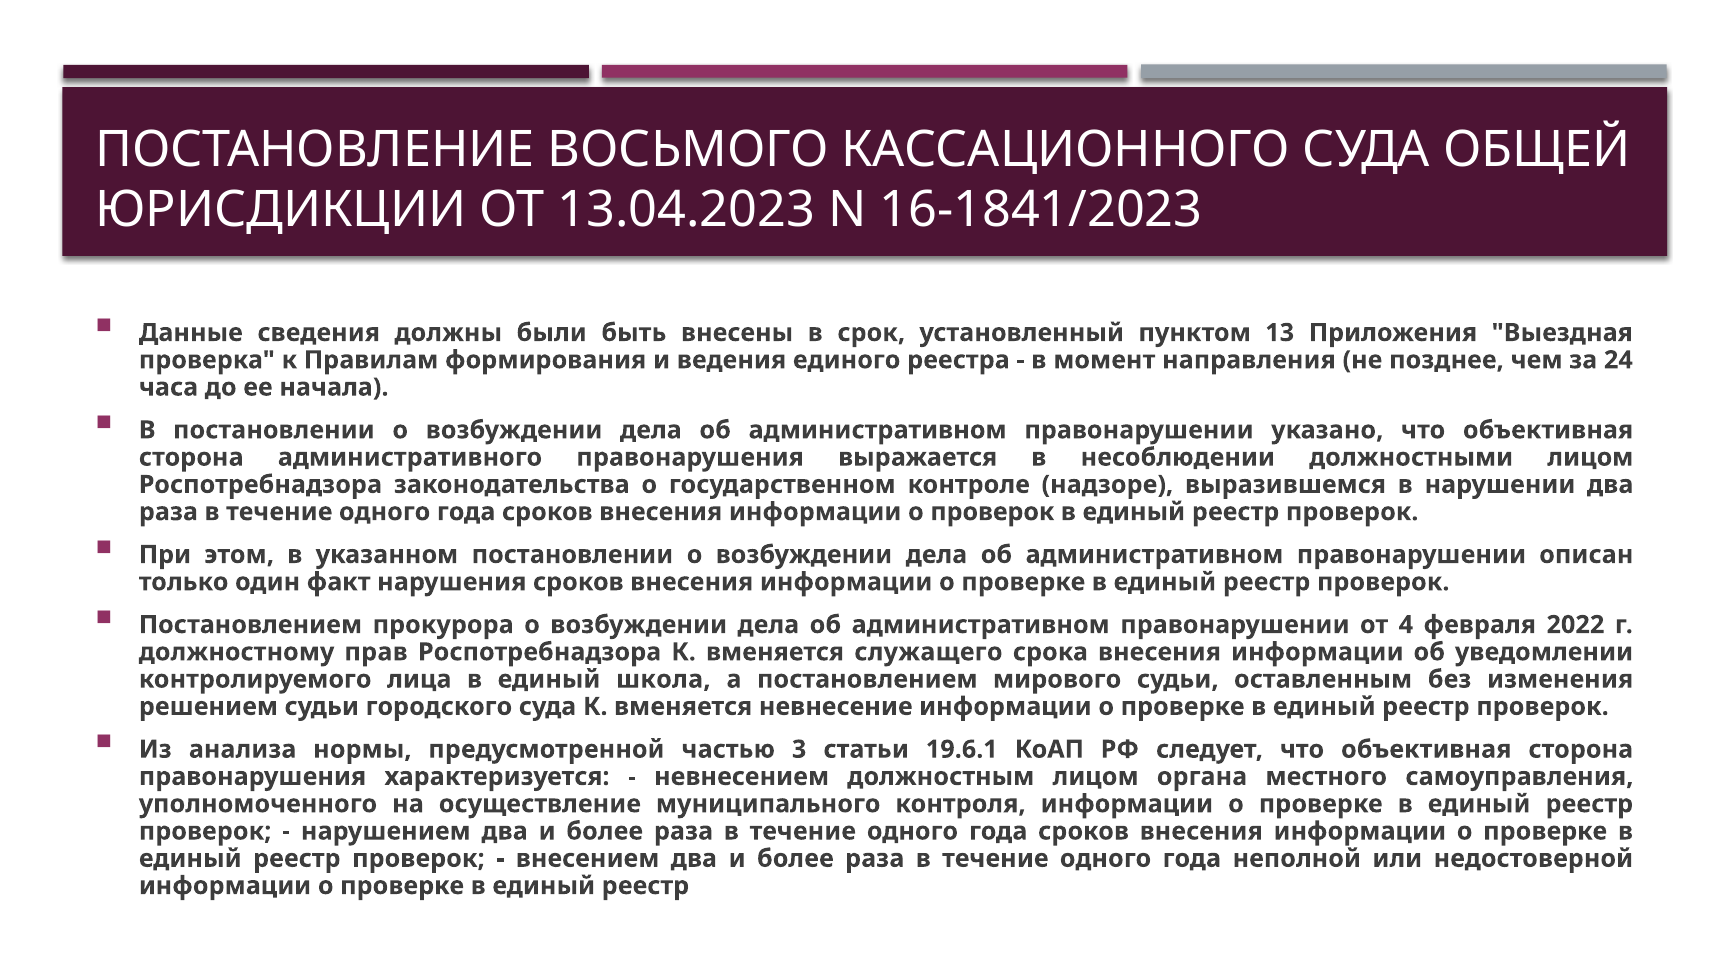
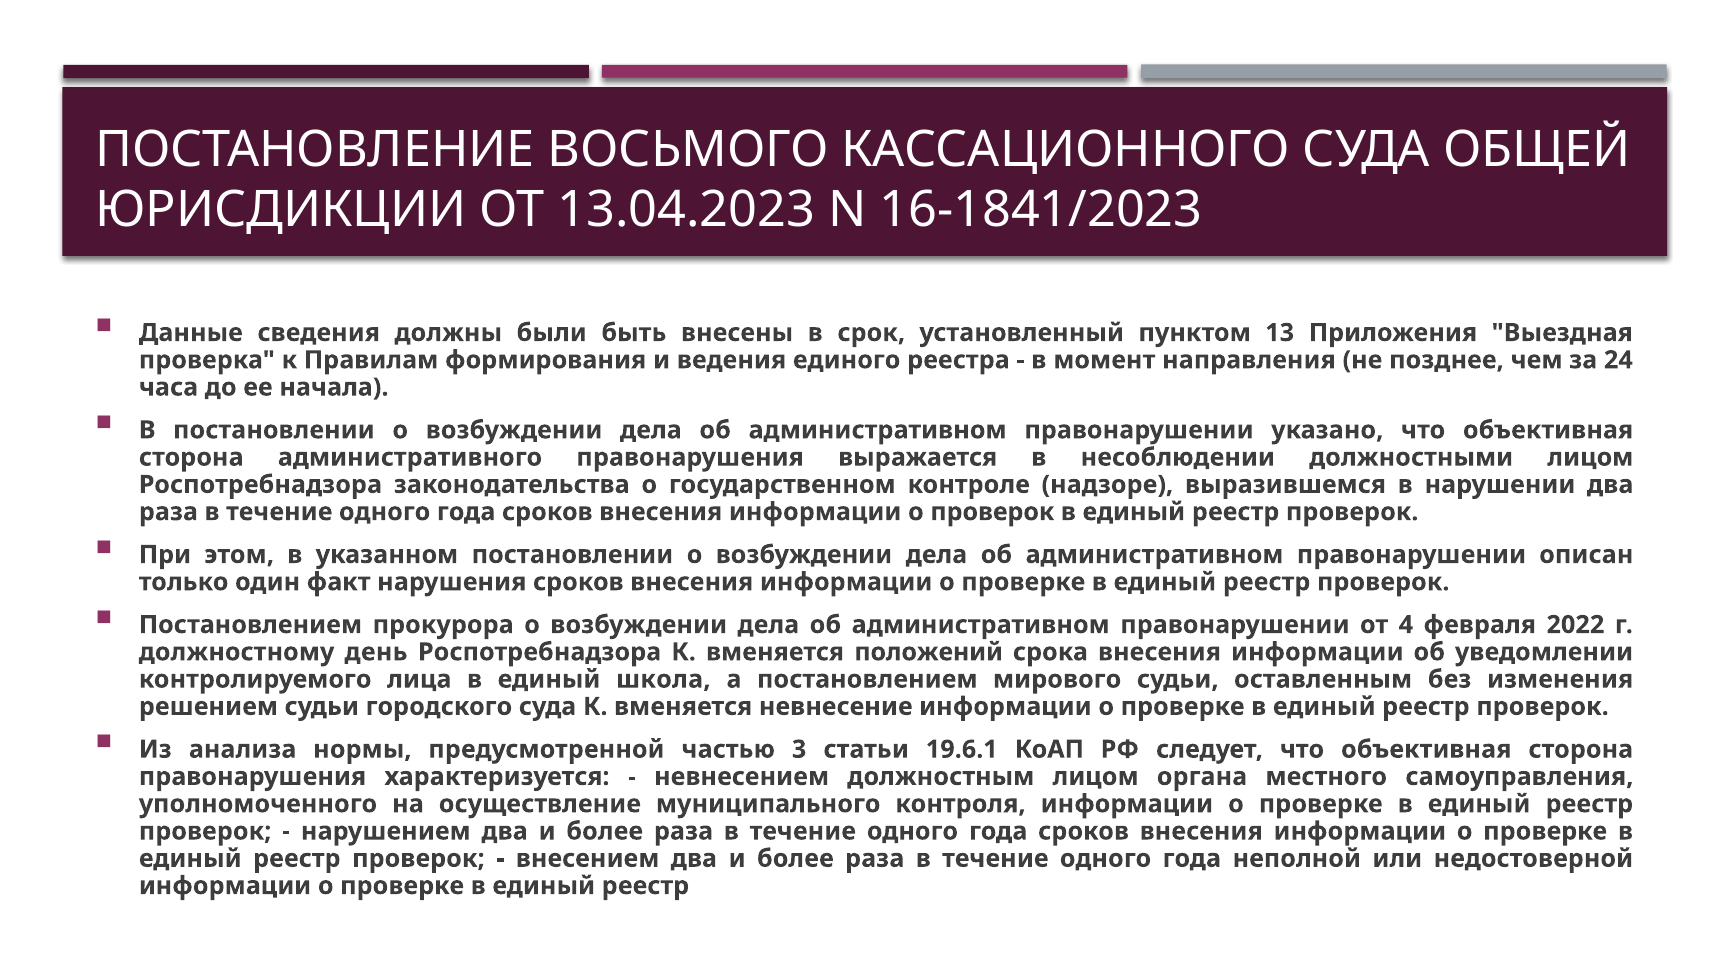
прав: прав -> день
служащего: служащего -> положений
